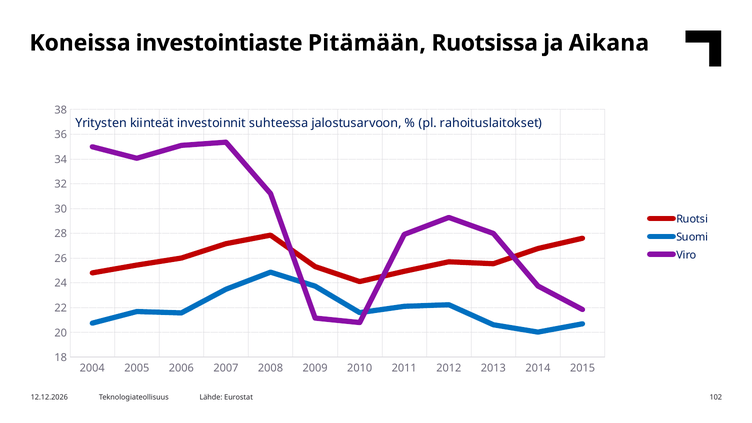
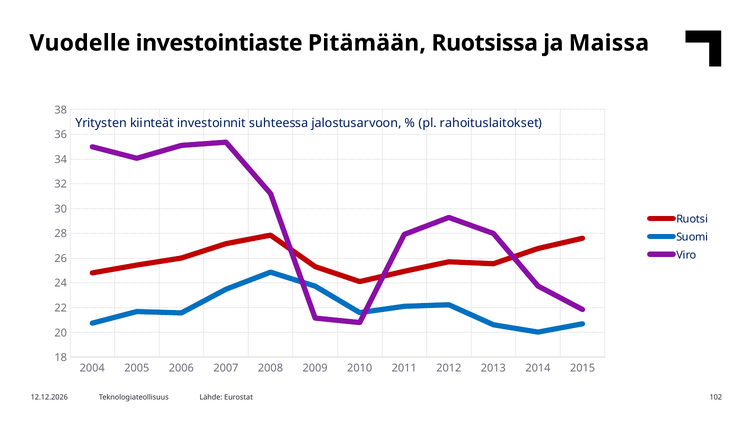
Koneissa: Koneissa -> Vuodelle
Aikana: Aikana -> Maissa
